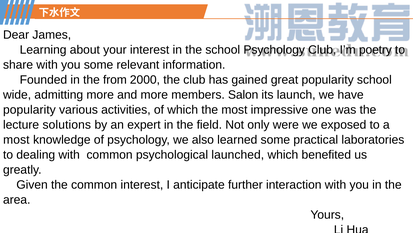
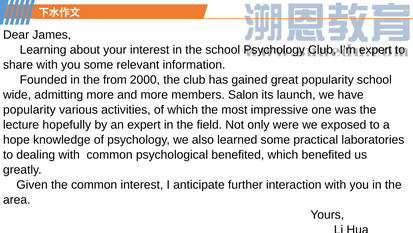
I’m poetry: poetry -> expert
solutions: solutions -> hopefully
most at (16, 139): most -> hope
psychological launched: launched -> benefited
